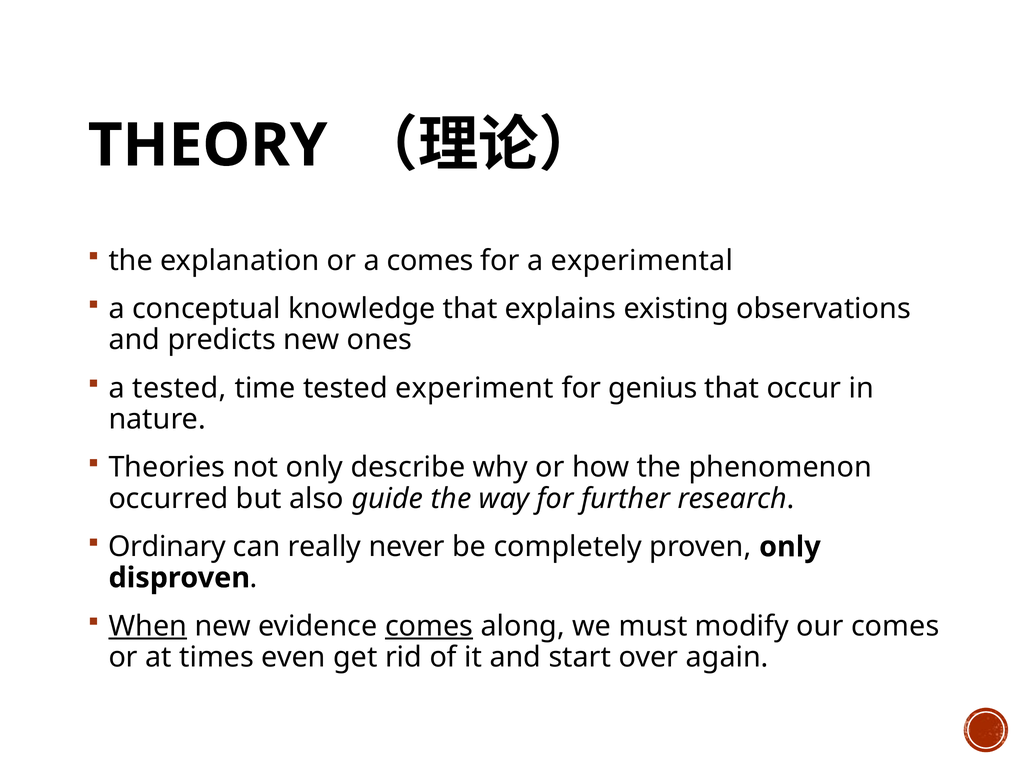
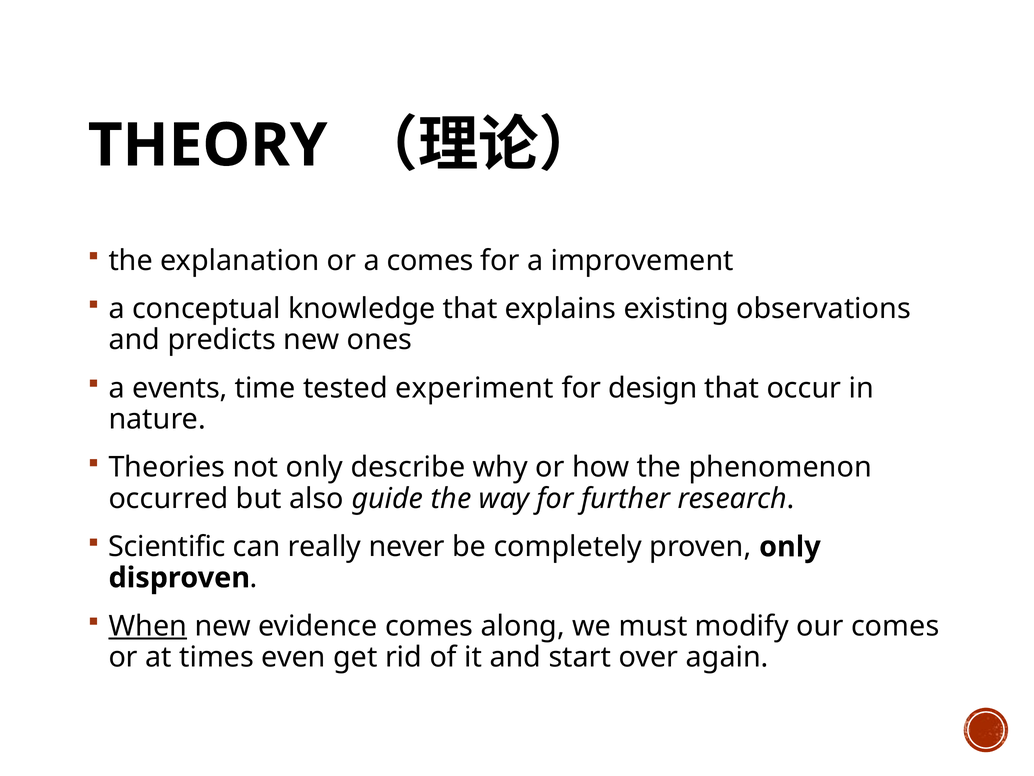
experimental: experimental -> improvement
a tested: tested -> events
genius: genius -> design
Ordinary: Ordinary -> Scientific
comes at (429, 626) underline: present -> none
